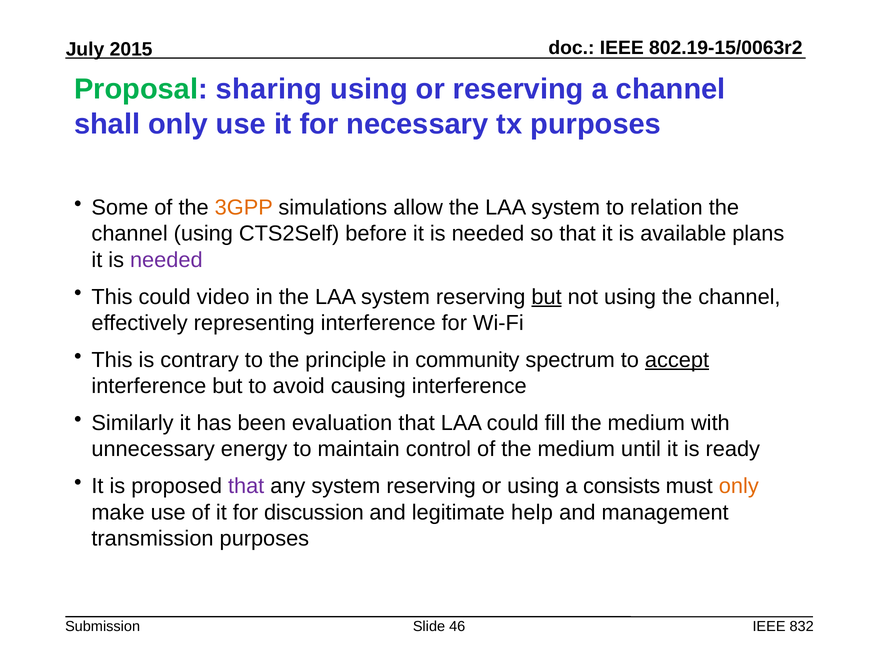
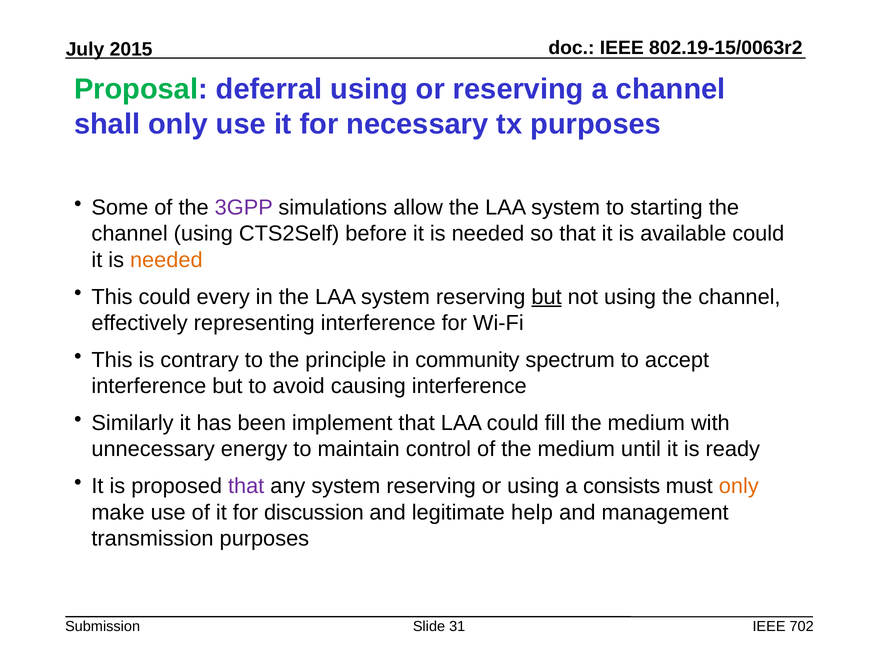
sharing: sharing -> deferral
3GPP colour: orange -> purple
relation: relation -> starting
available plans: plans -> could
needed at (166, 260) colour: purple -> orange
video: video -> every
accept underline: present -> none
evaluation: evaluation -> implement
46: 46 -> 31
832: 832 -> 702
